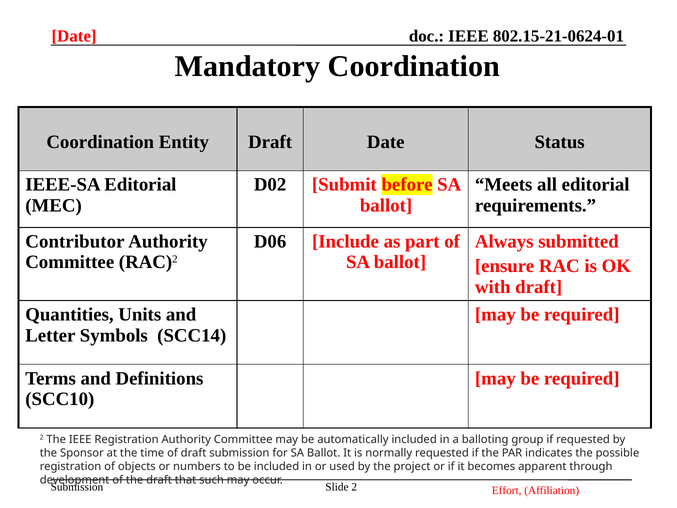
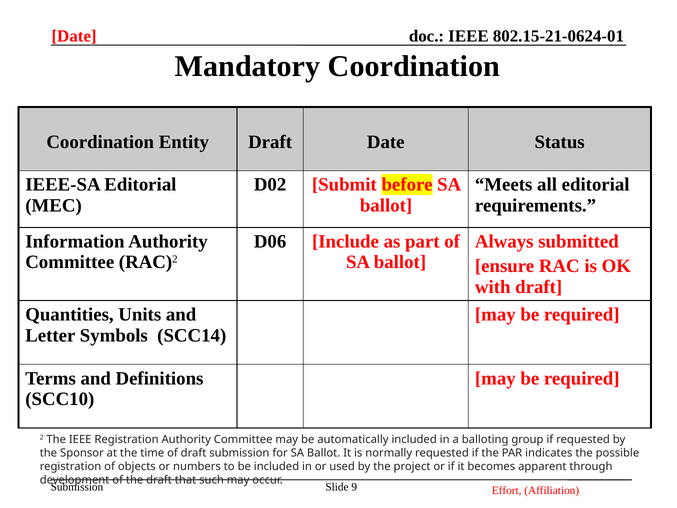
Contributor: Contributor -> Information
Slide 2: 2 -> 9
